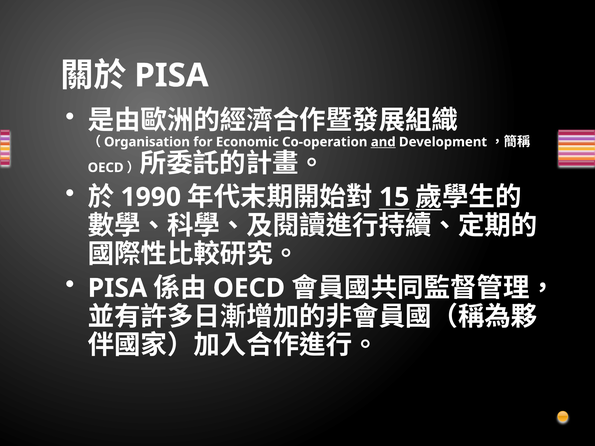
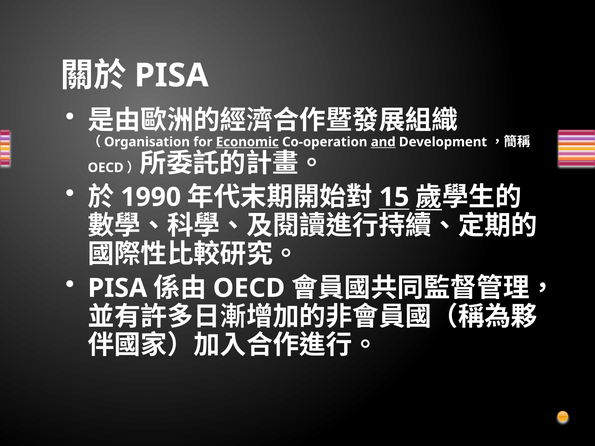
Economic underline: none -> present
